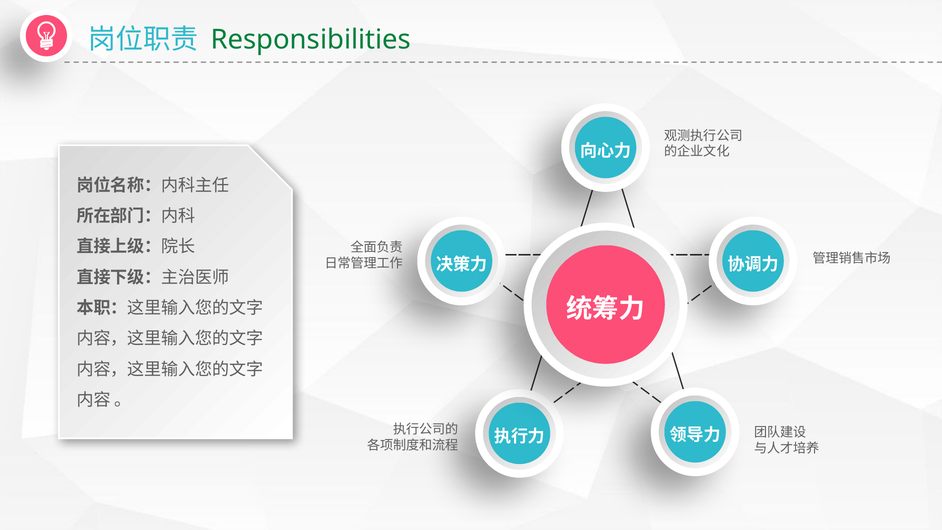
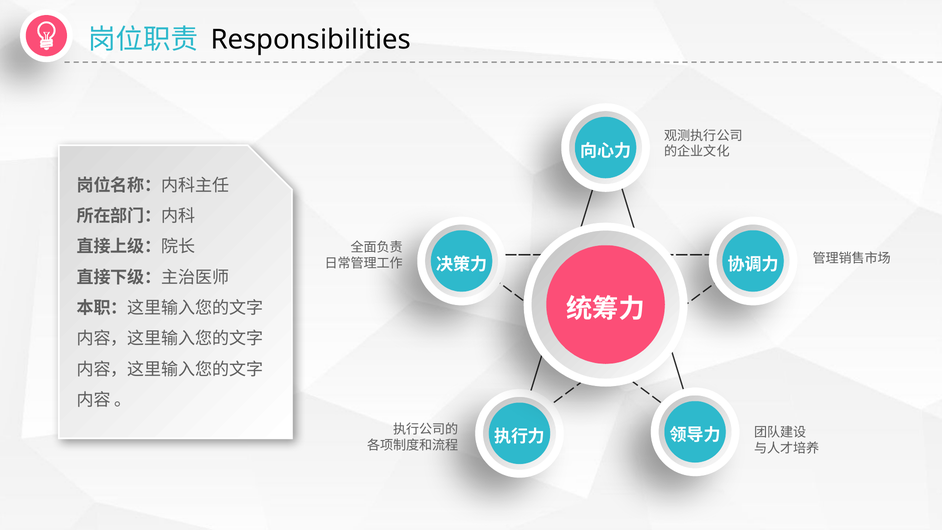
Responsibilities colour: green -> black
